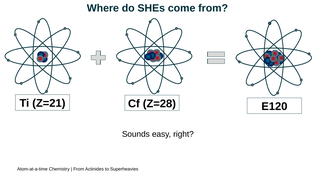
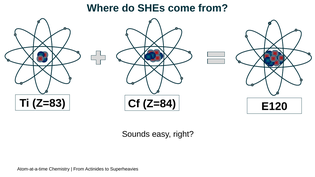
Z=21: Z=21 -> Z=83
Z=28: Z=28 -> Z=84
